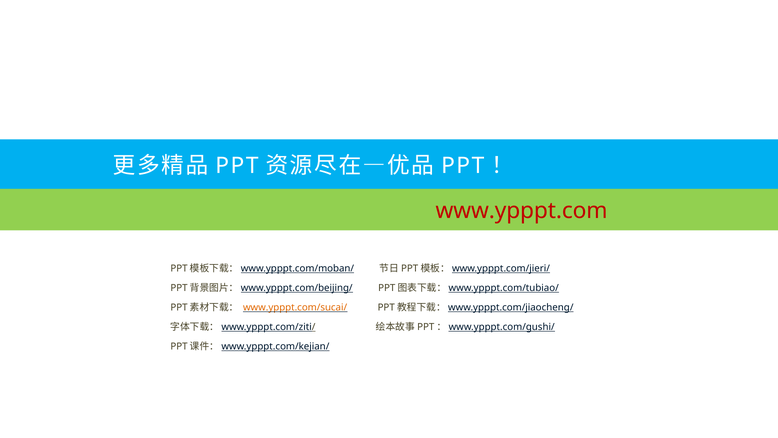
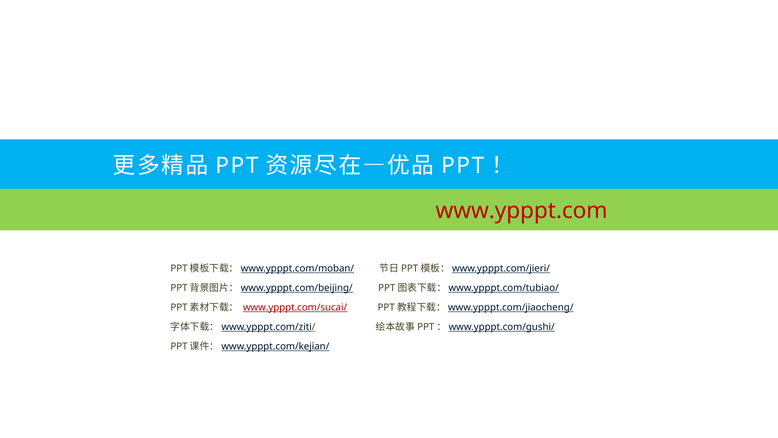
www.ypppt.com/sucai/ colour: orange -> red
